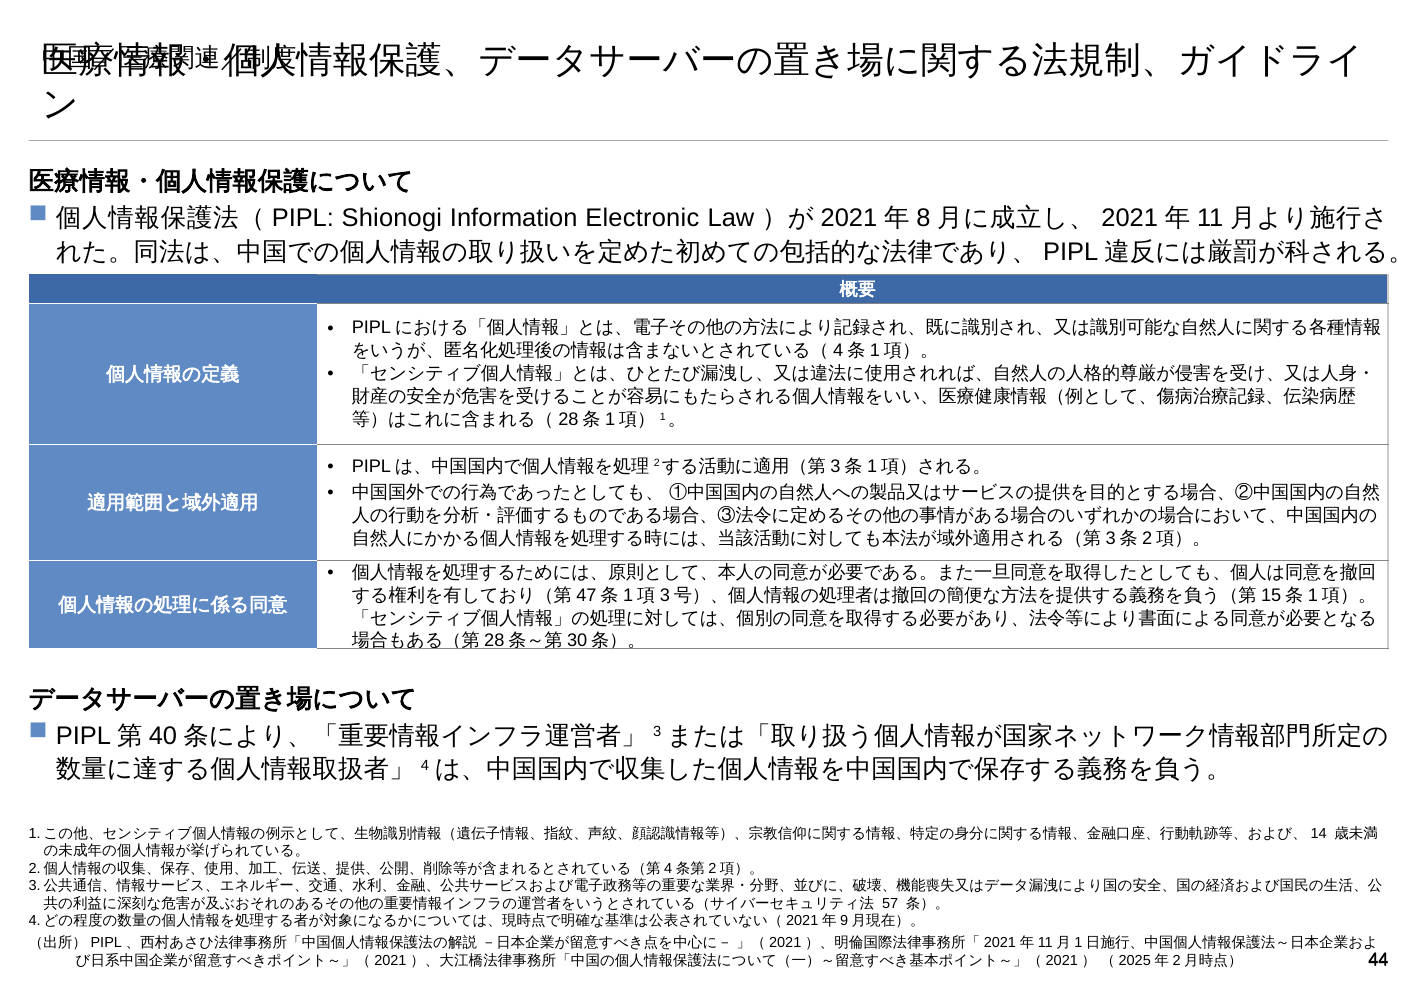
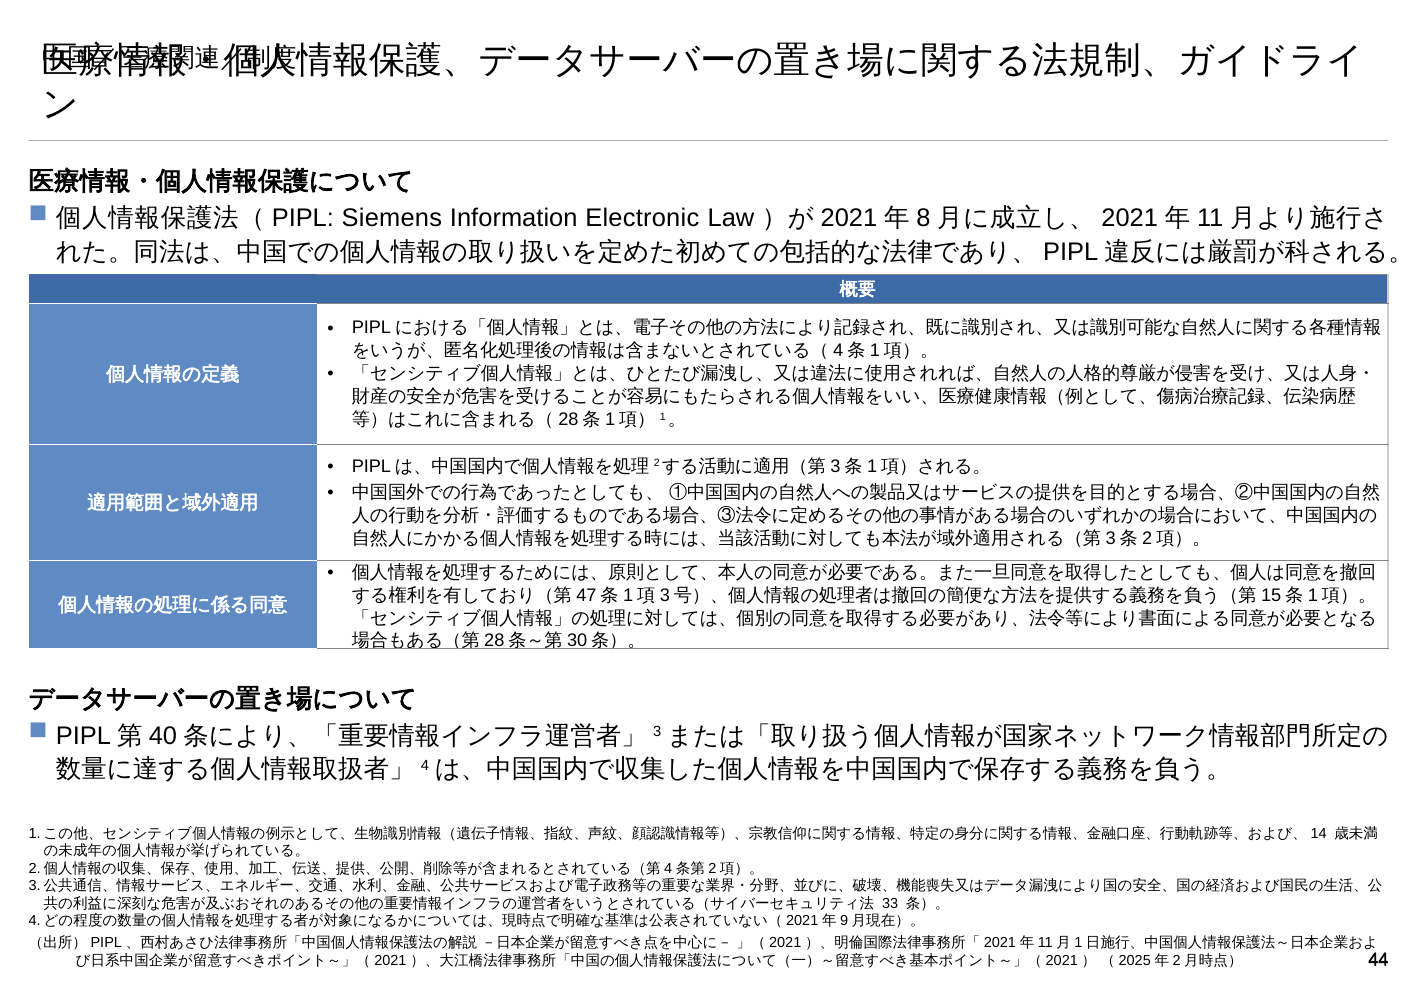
Shionogi: Shionogi -> Siemens
57: 57 -> 33
